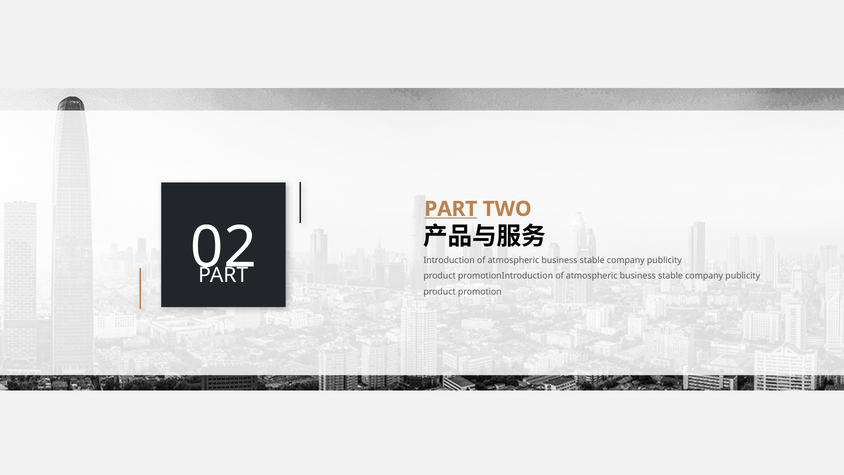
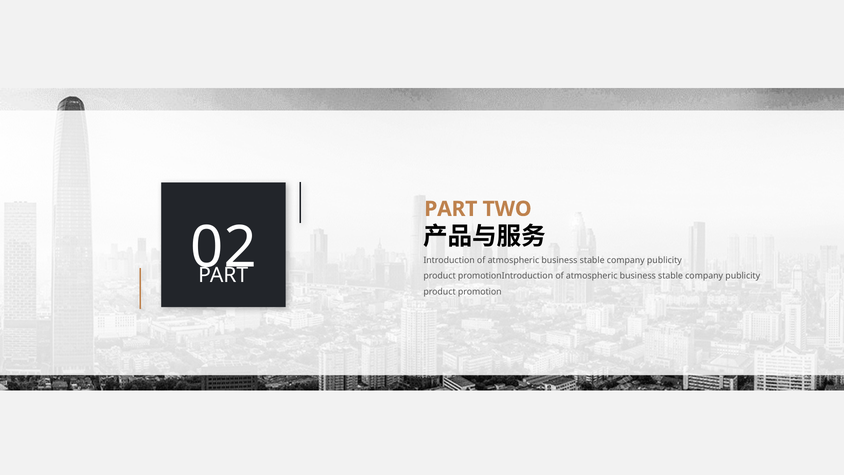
PART at (451, 209) underline: present -> none
